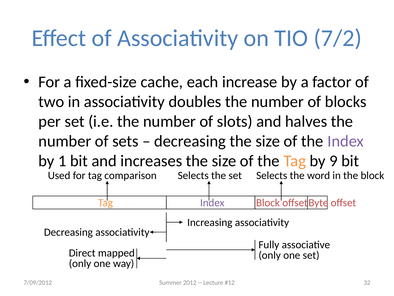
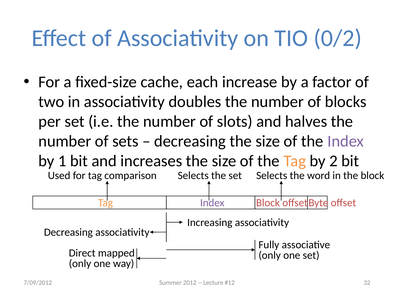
7/2: 7/2 -> 0/2
9: 9 -> 2
